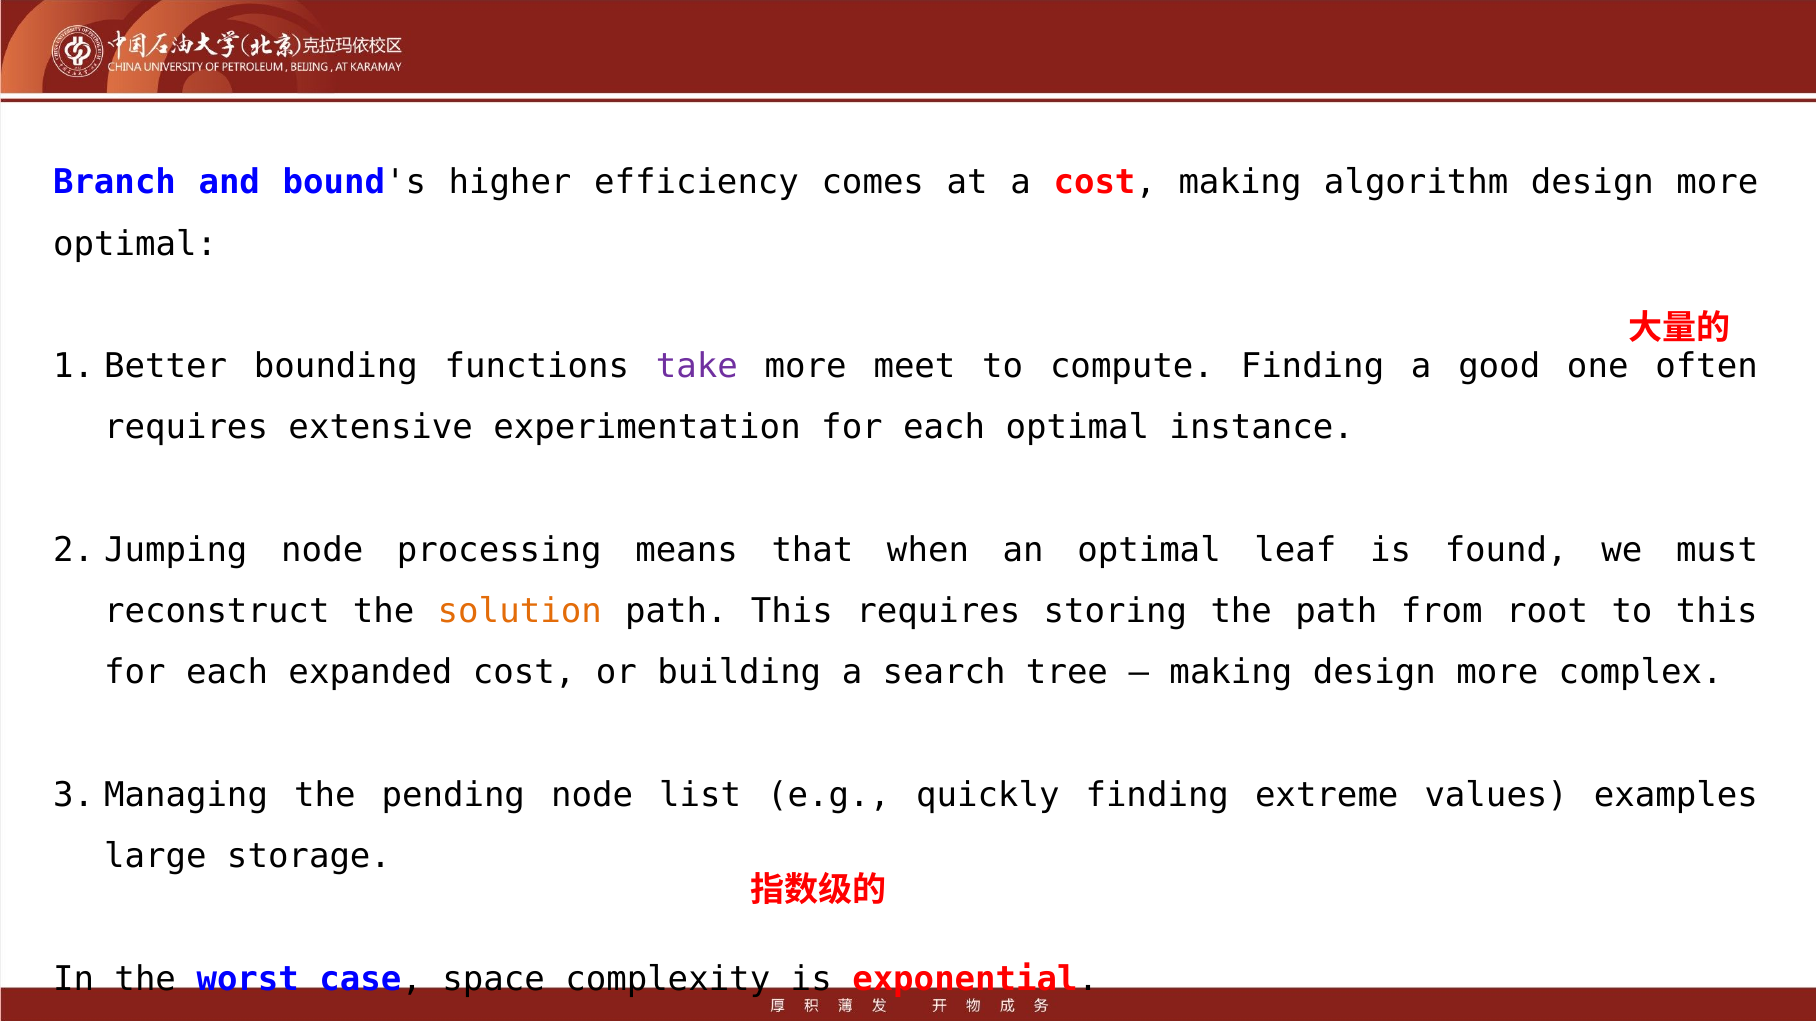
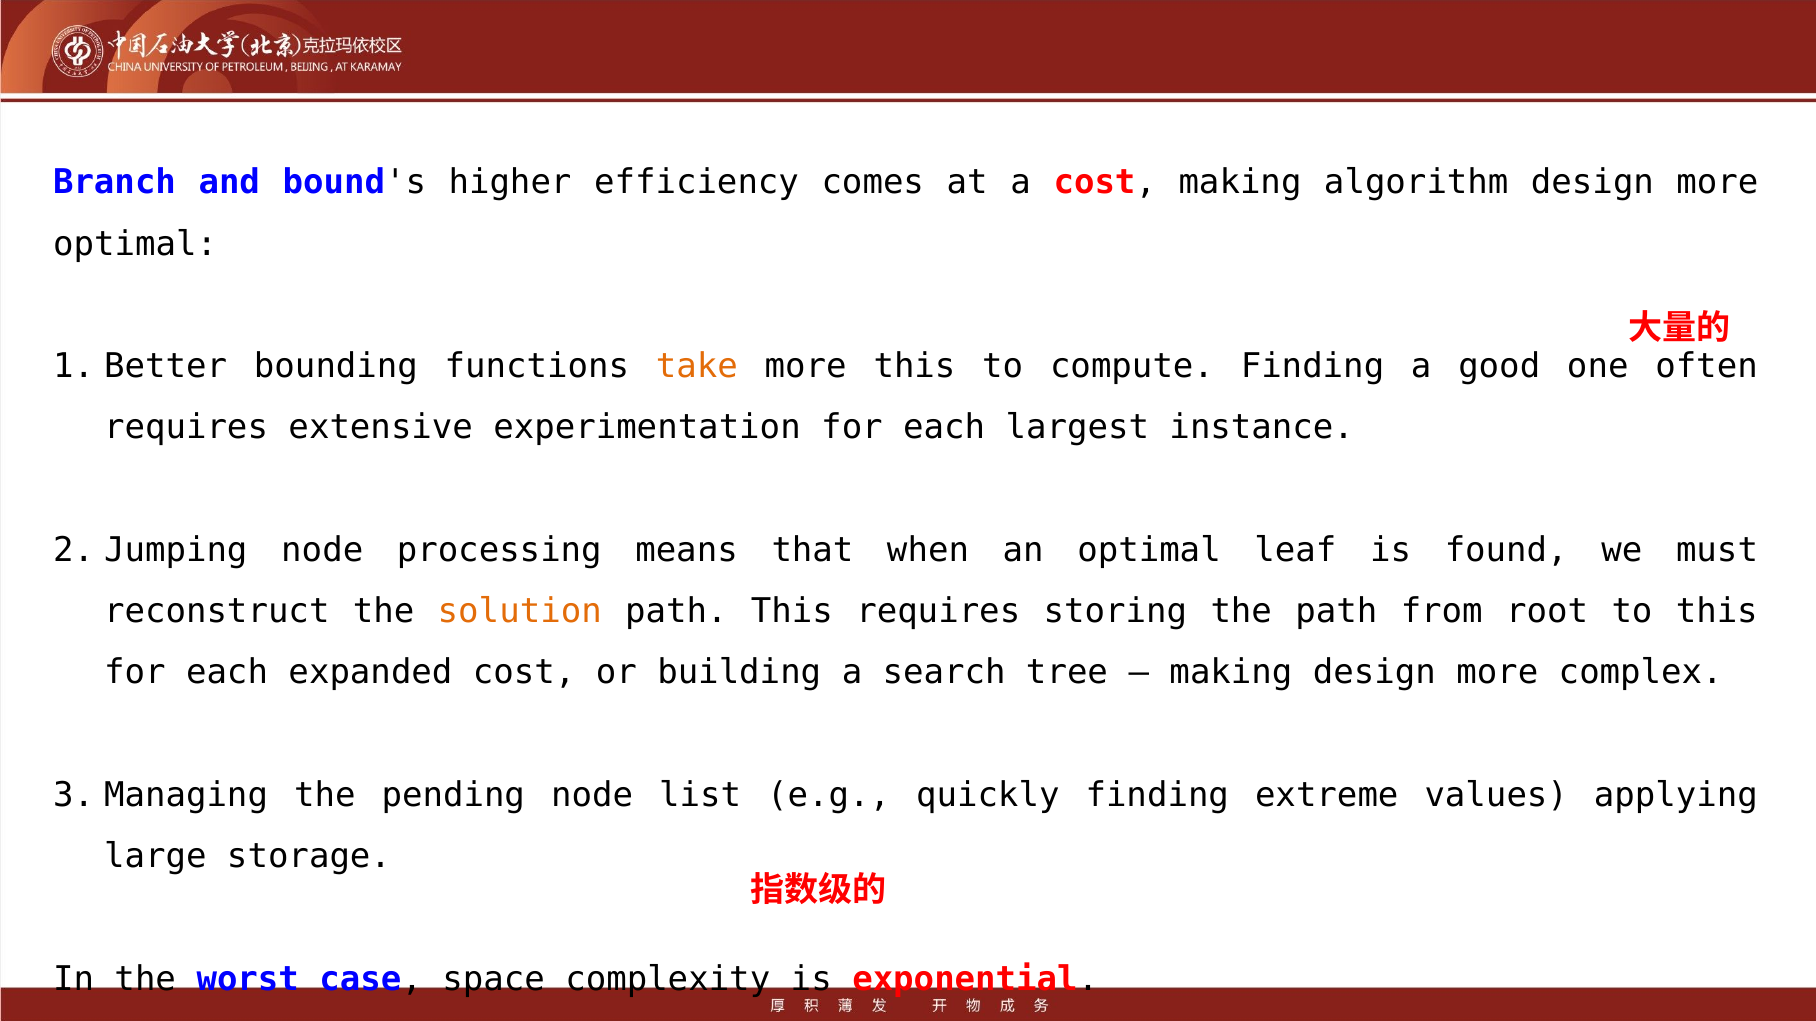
take colour: purple -> orange
more meet: meet -> this
each optimal: optimal -> largest
examples: examples -> applying
